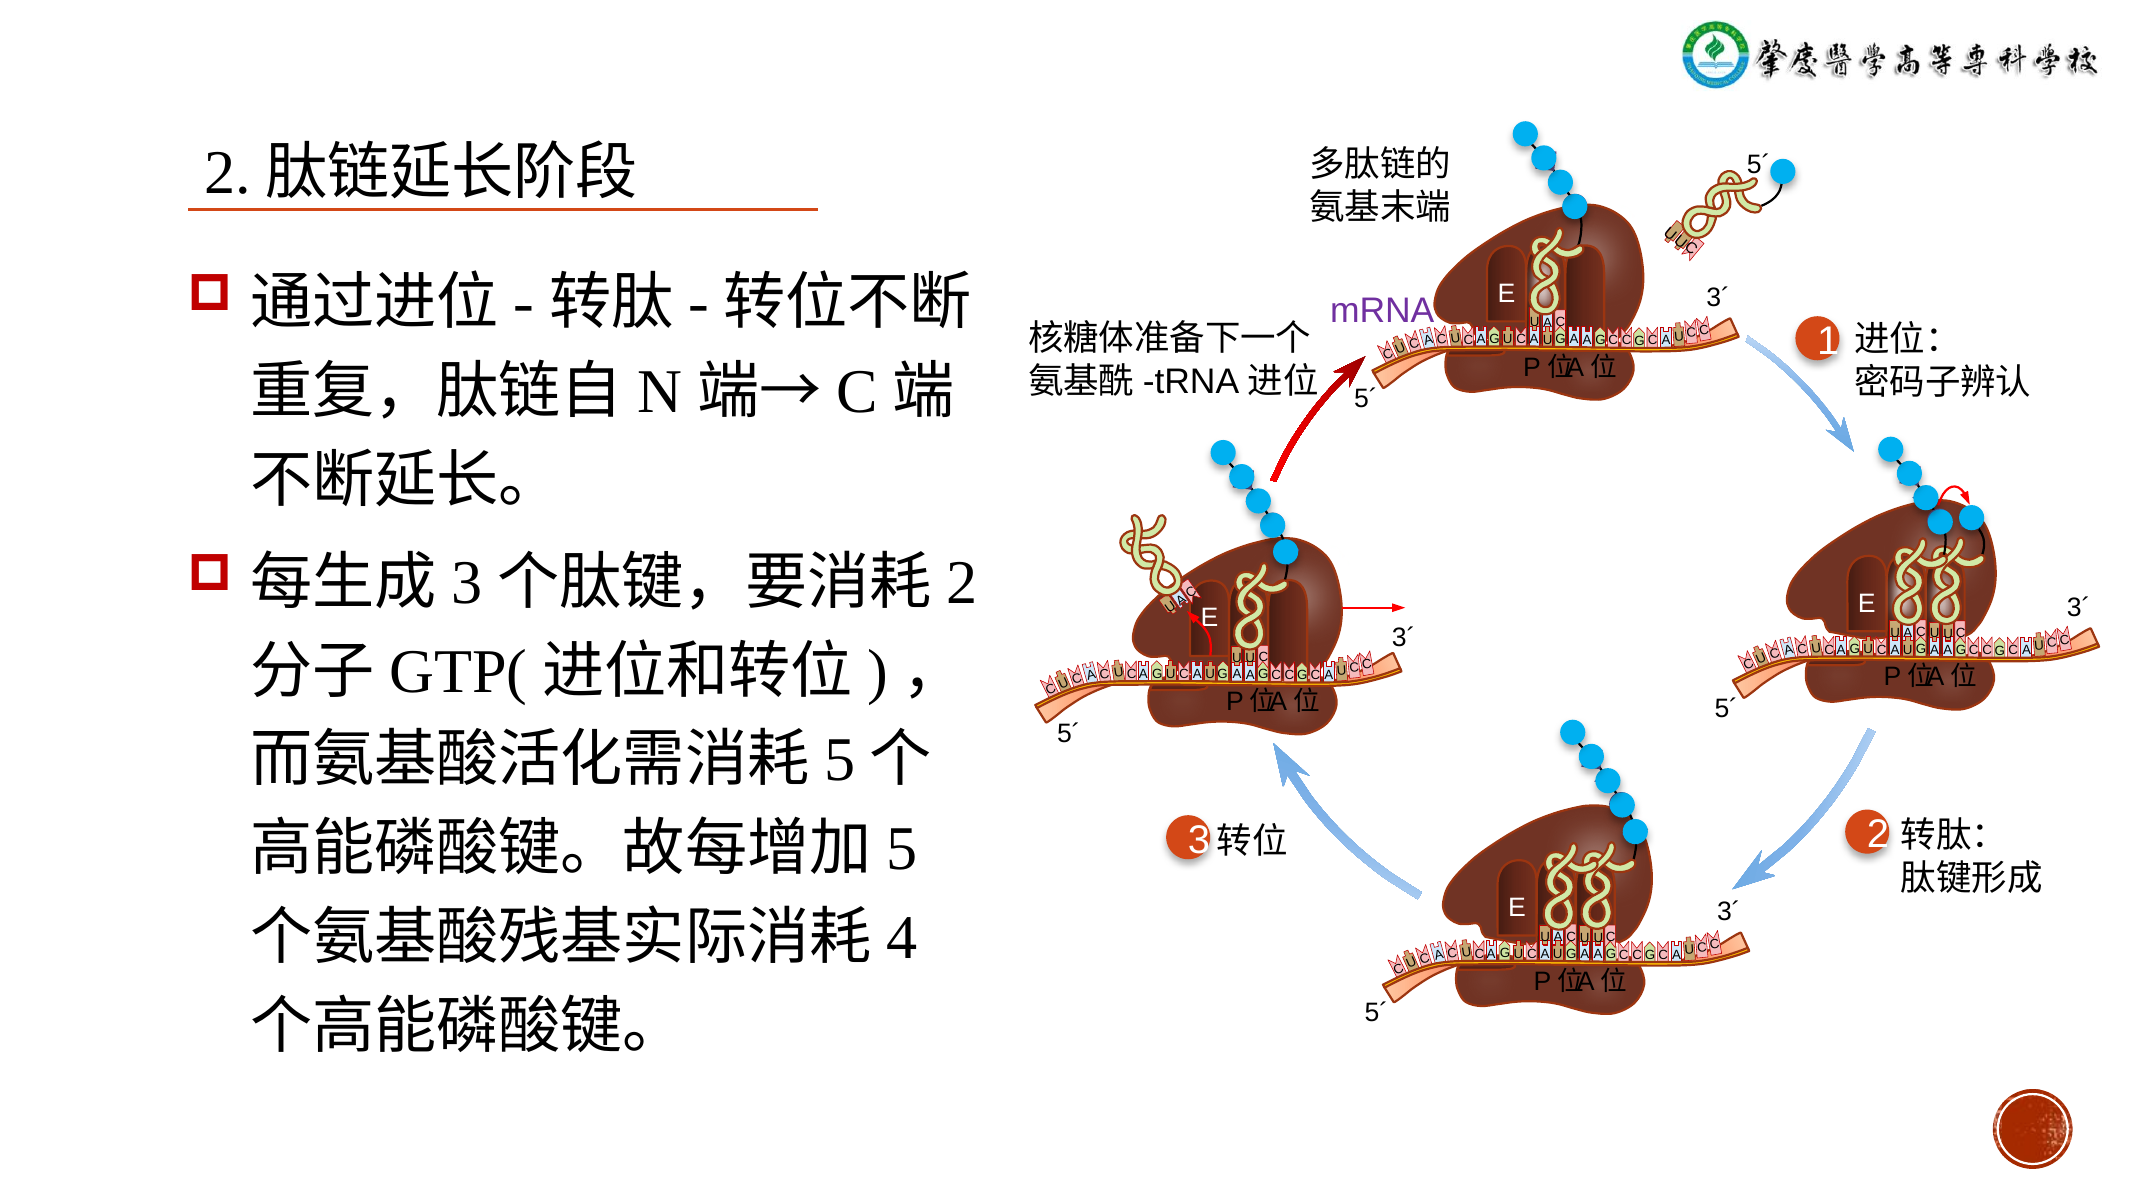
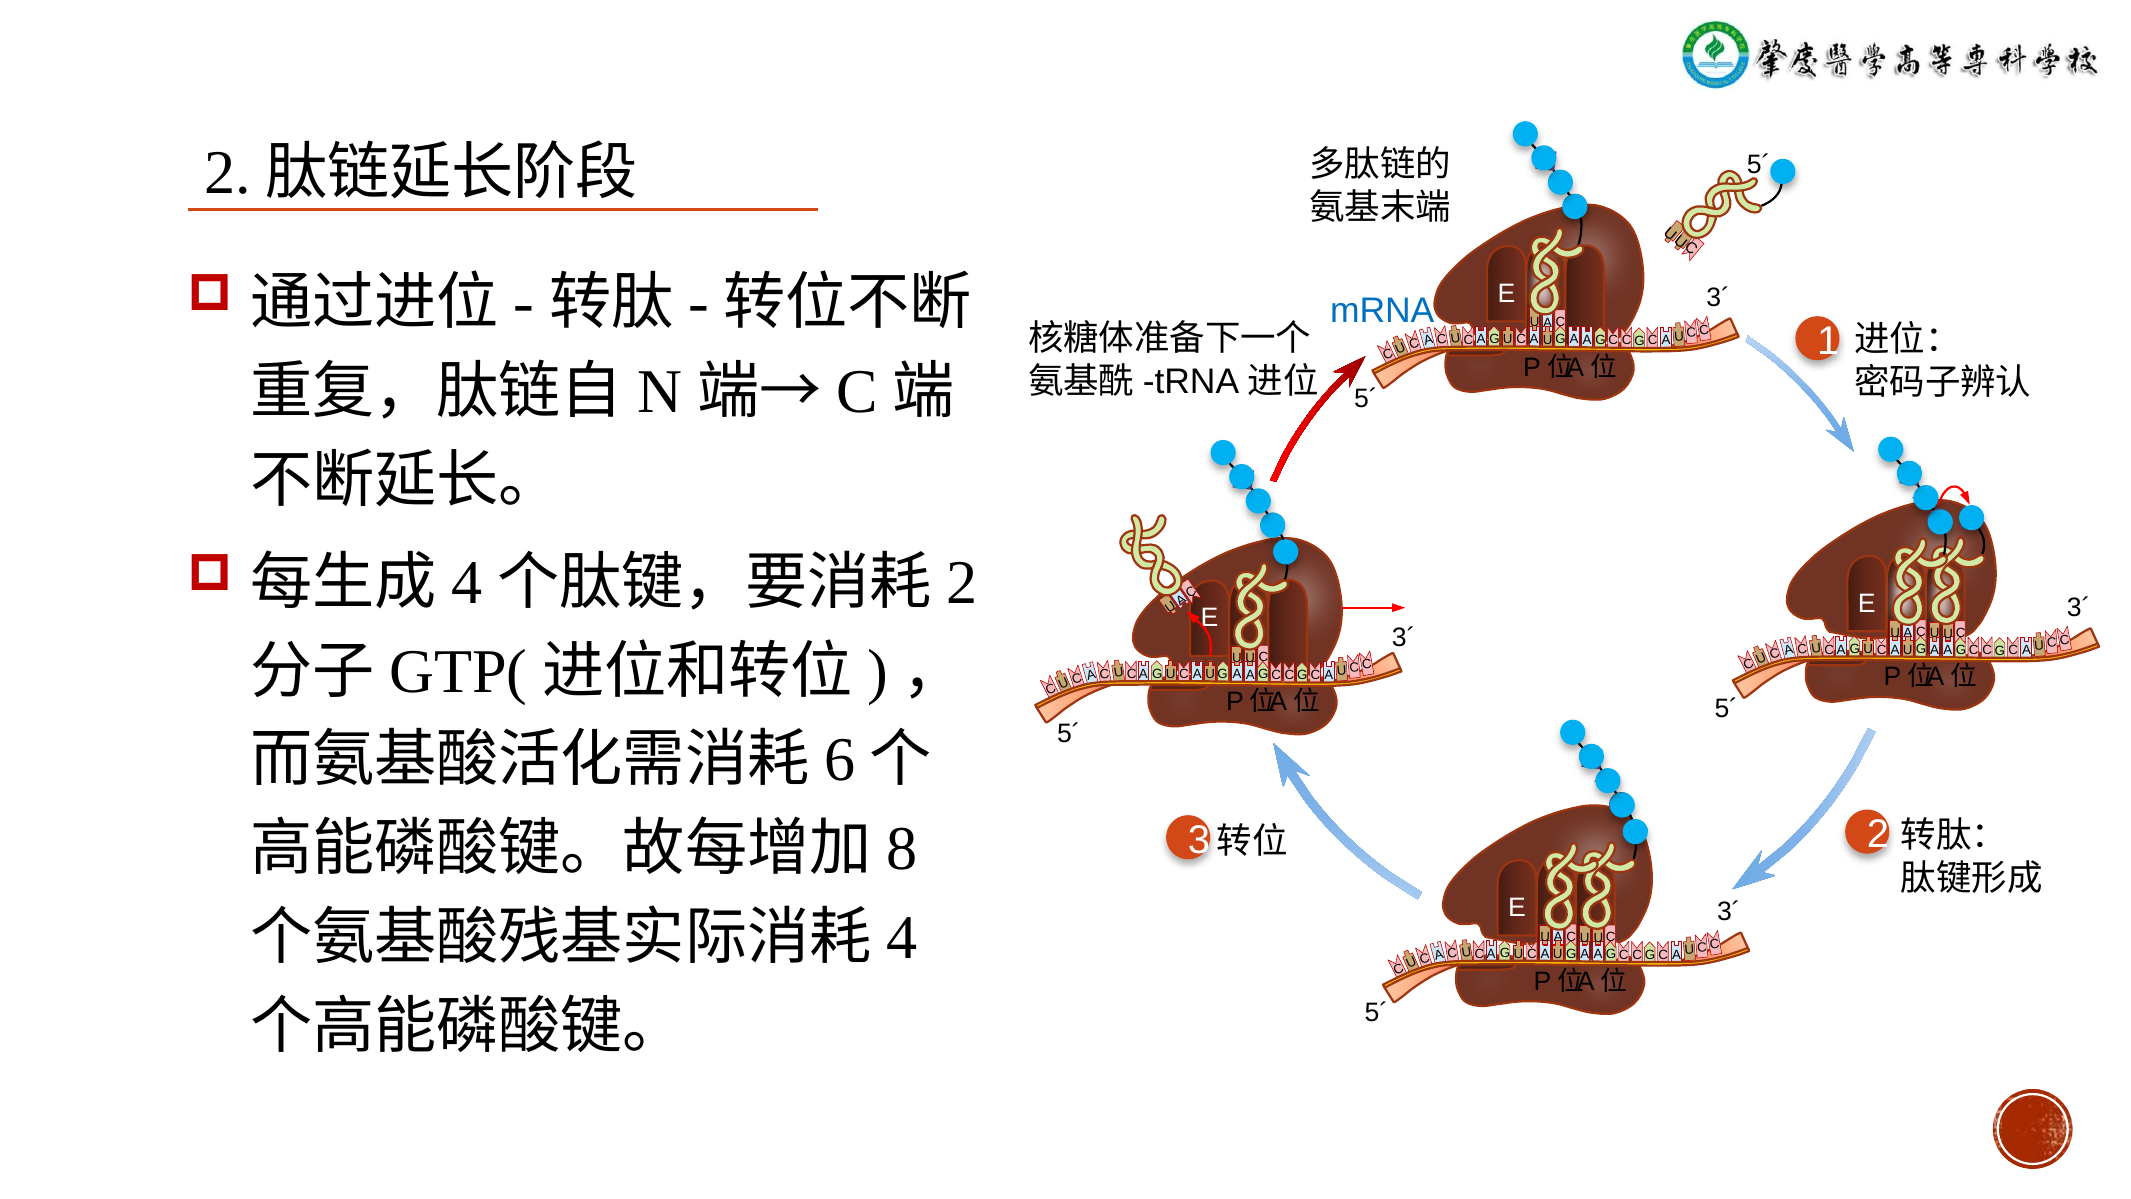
mRNA colour: purple -> blue
3 at (467, 583): 3 -> 4
5 at (840, 760): 5 -> 6
5 at (902, 849): 5 -> 8
